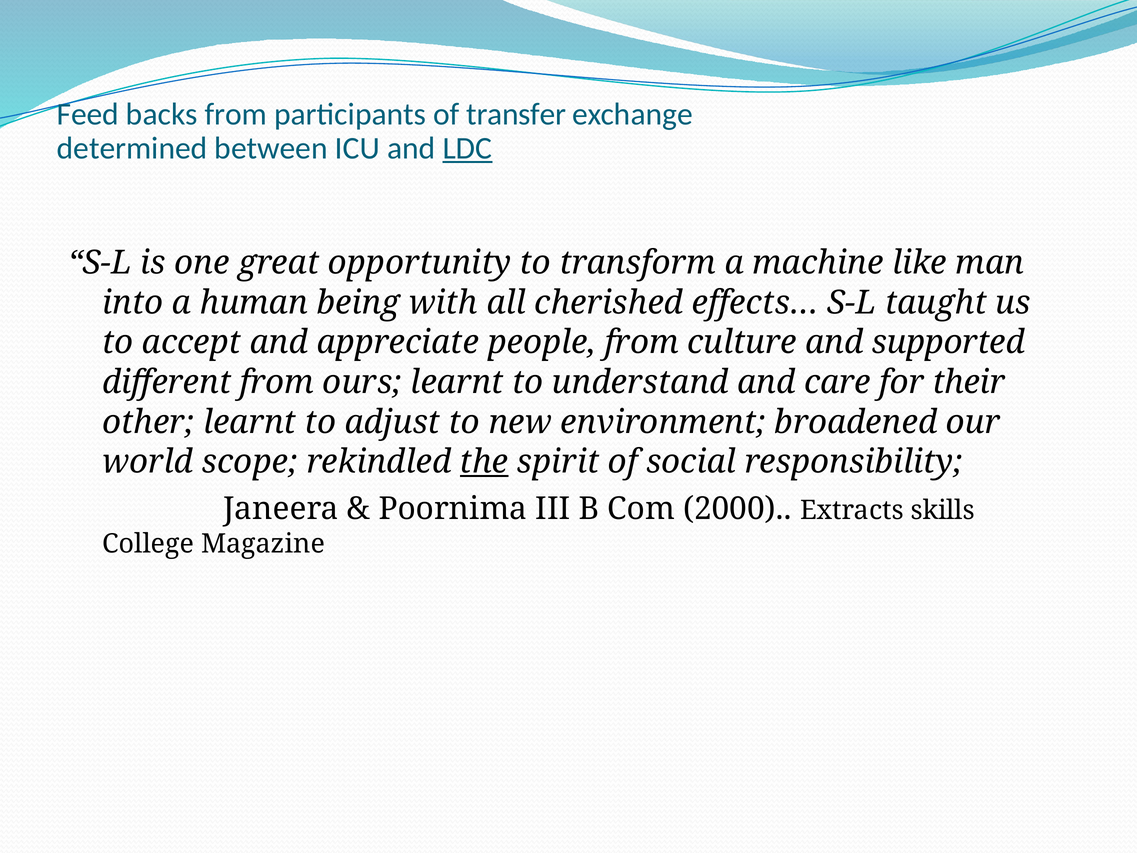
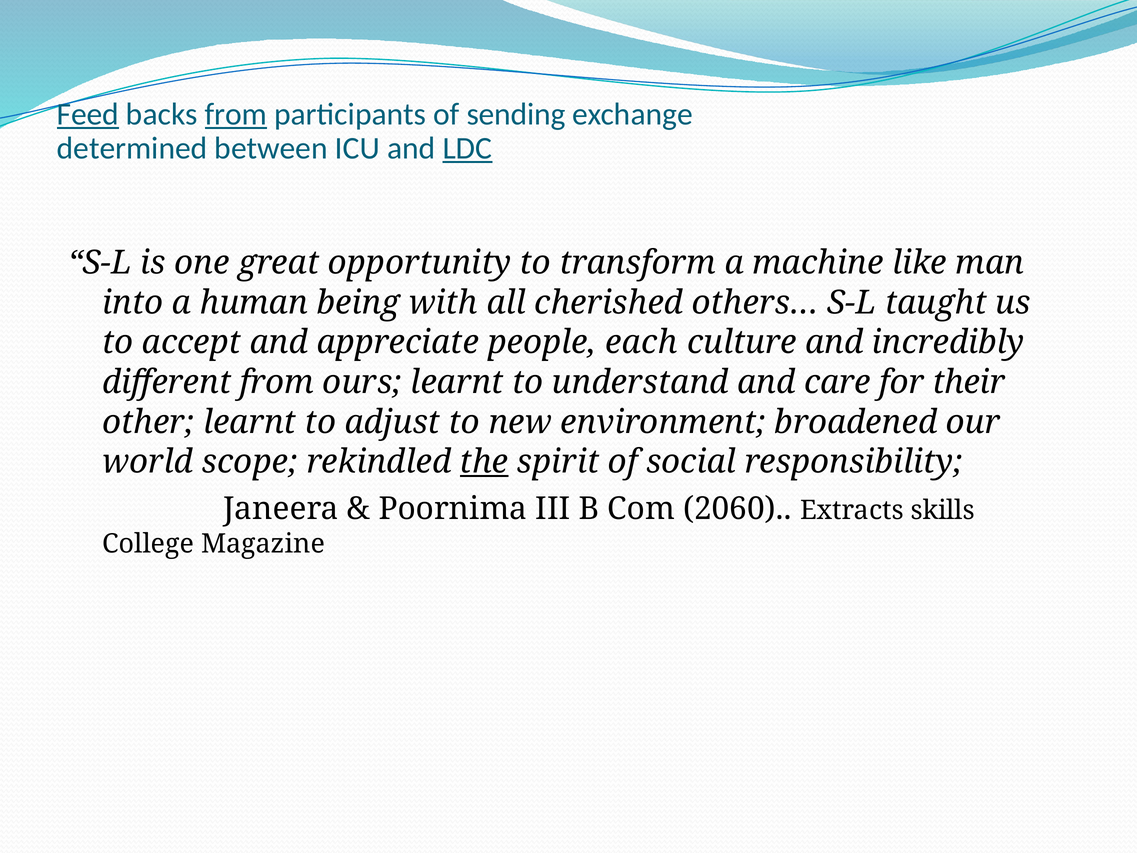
Feed underline: none -> present
from at (236, 114) underline: none -> present
transfer: transfer -> sending
effects…: effects… -> others…
people from: from -> each
supported: supported -> incredibly
2000: 2000 -> 2060
